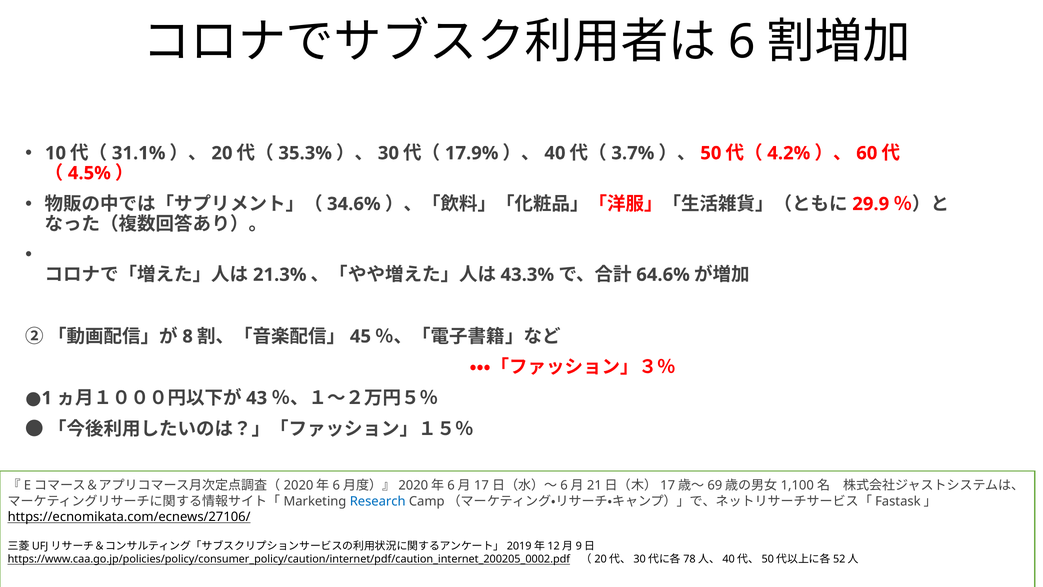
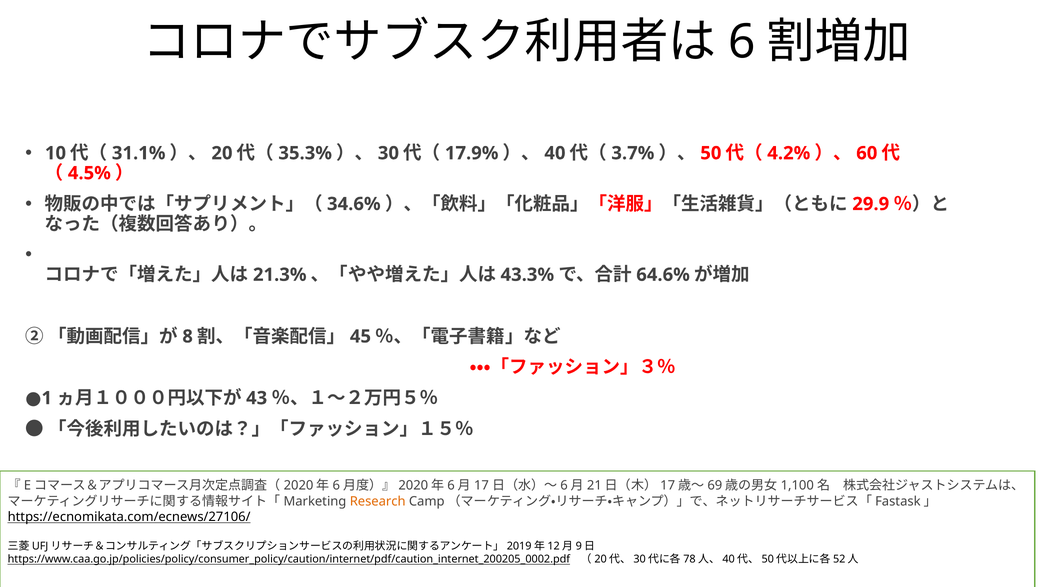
Research colour: blue -> orange
